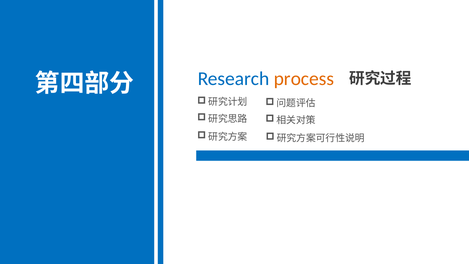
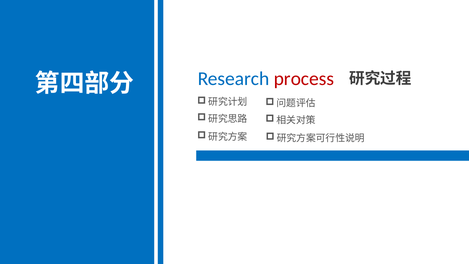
process colour: orange -> red
